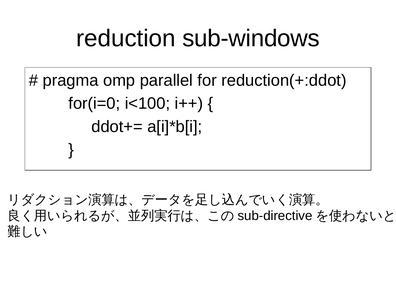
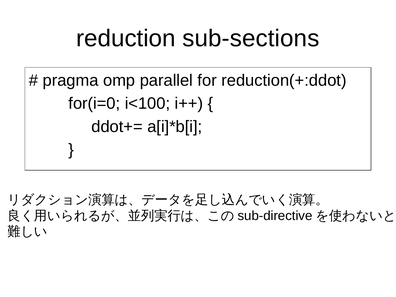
sub-windows: sub-windows -> sub-sections
